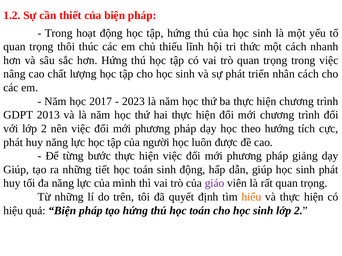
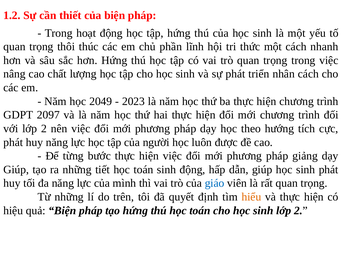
thiếu: thiếu -> phần
2017: 2017 -> 2049
2013: 2013 -> 2097
giáo colour: purple -> blue
